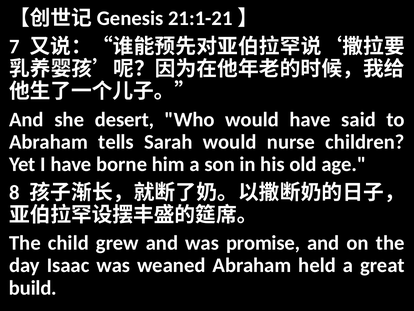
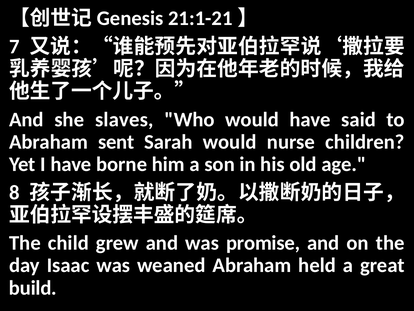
desert: desert -> slaves
tells: tells -> sent
